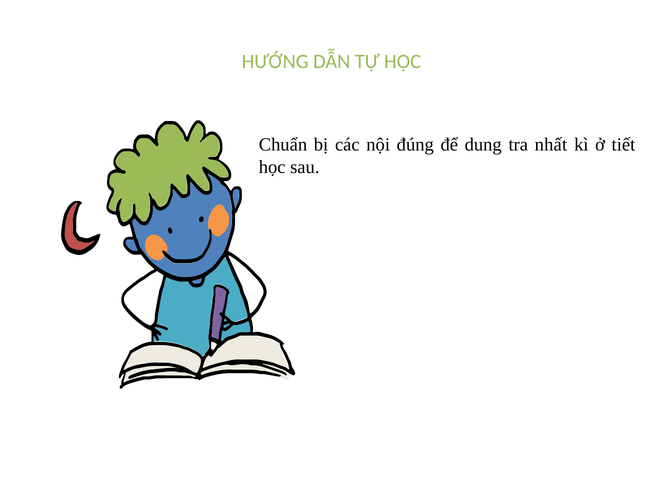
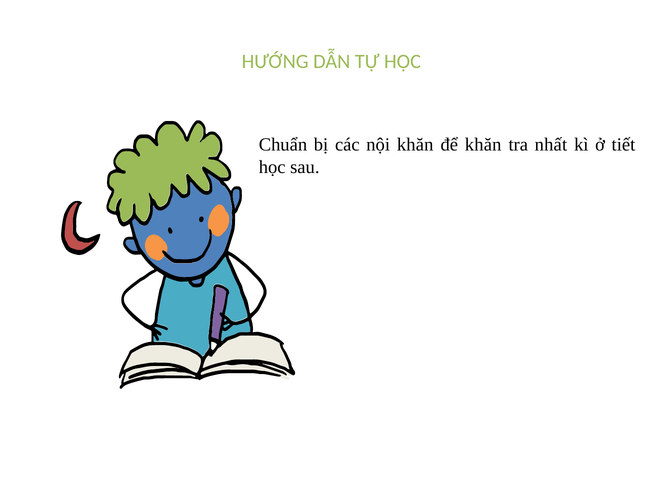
nội đúng: đúng -> khăn
để dung: dung -> khăn
